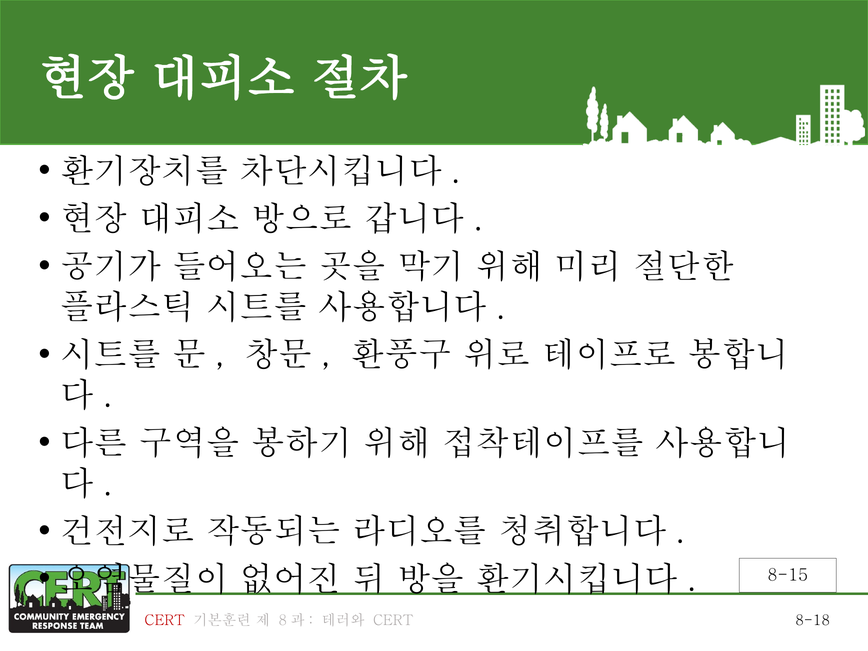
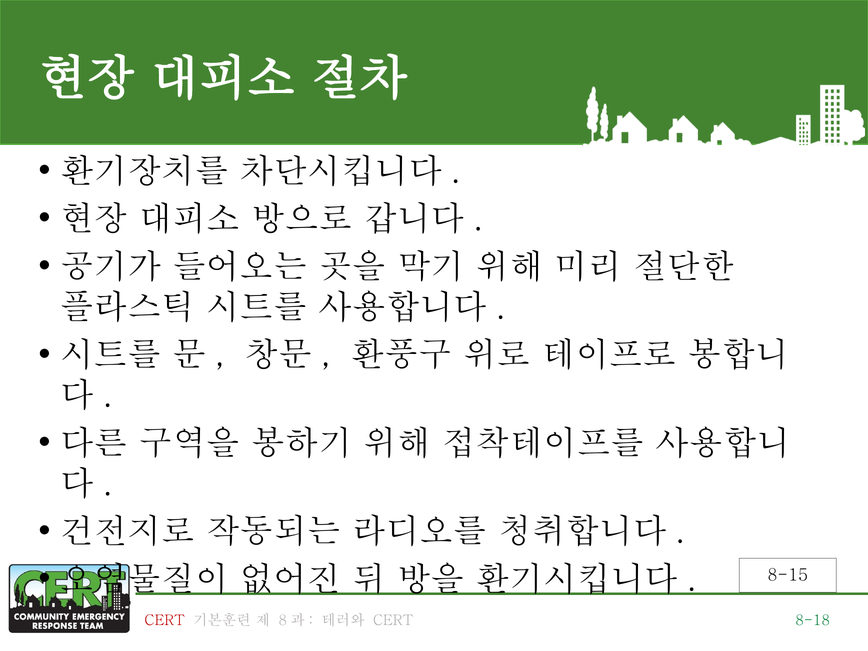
8-18 colour: black -> green
